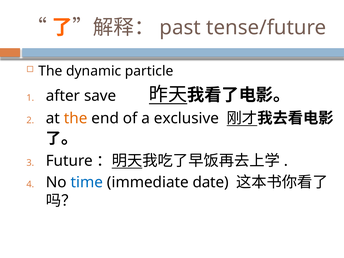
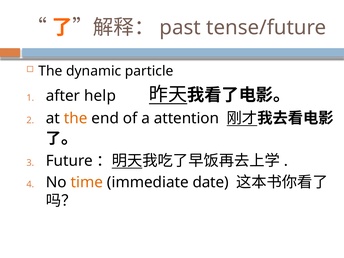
save: save -> help
exclusive: exclusive -> attention
time colour: blue -> orange
